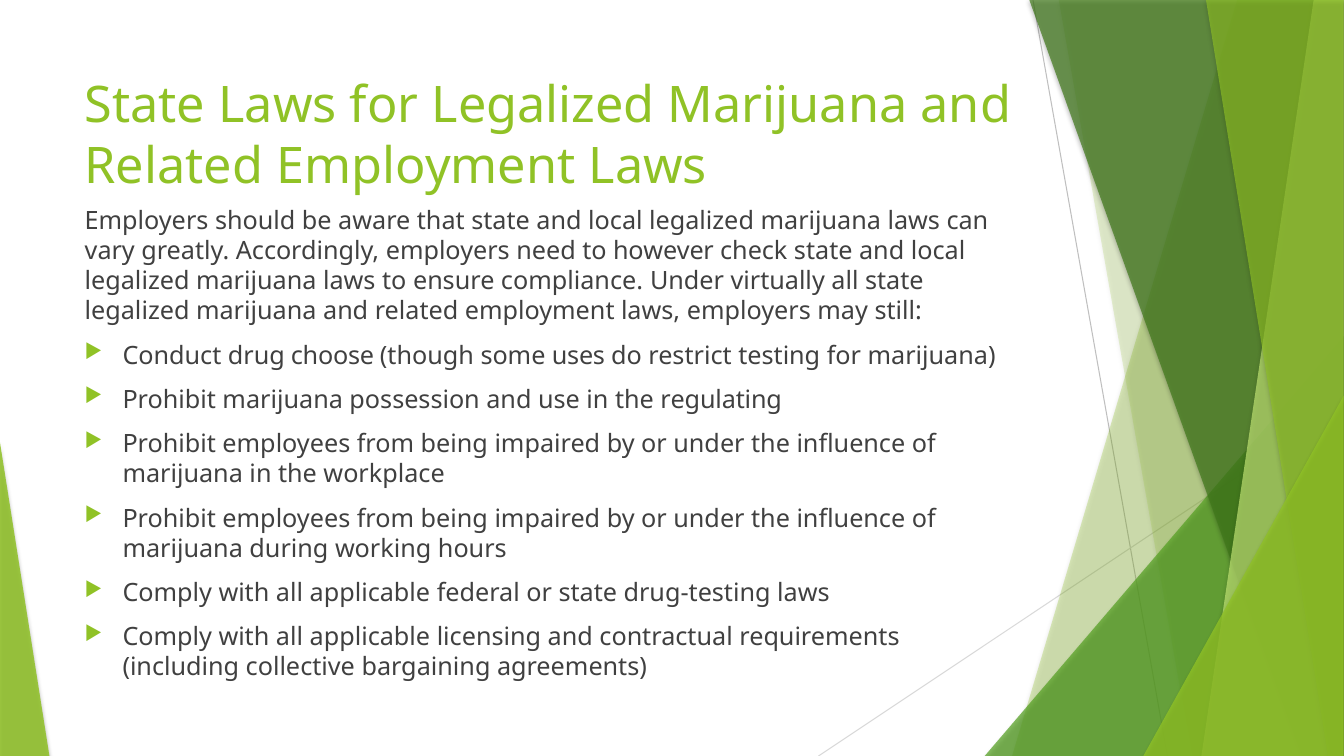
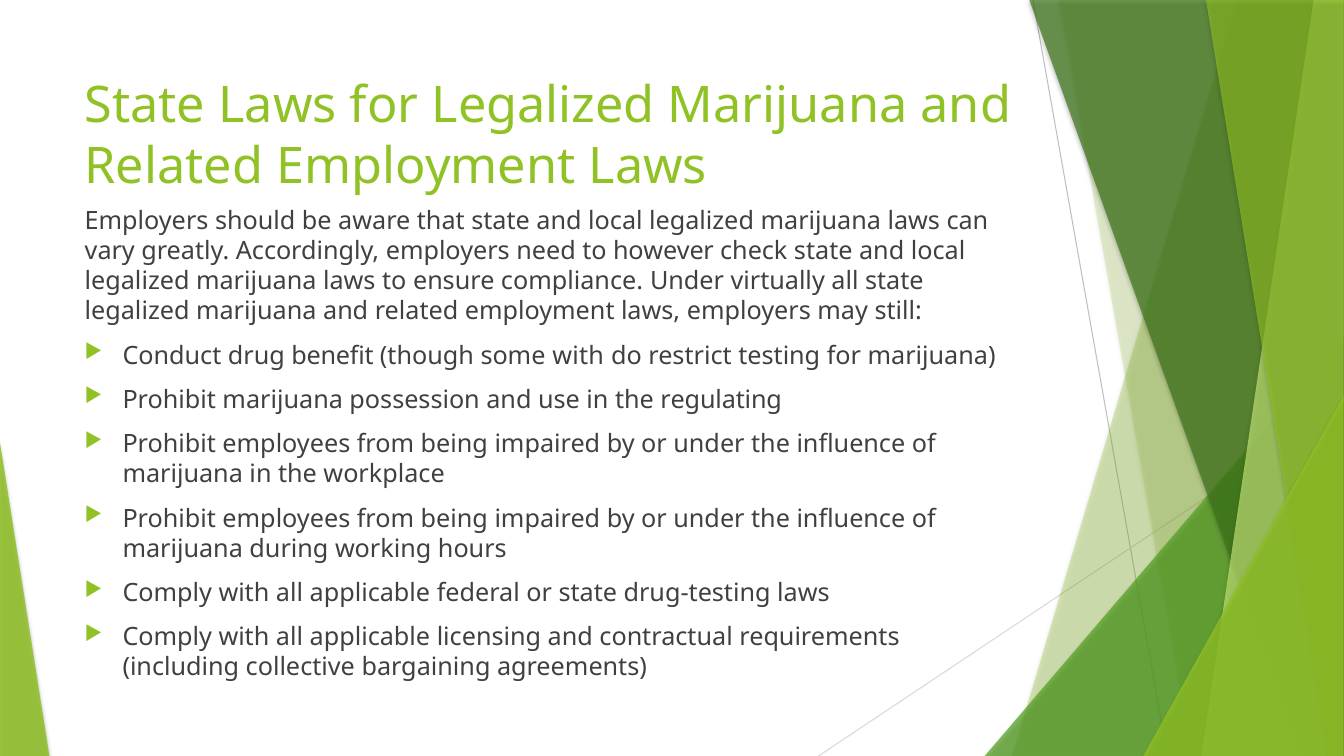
choose: choose -> benefit
some uses: uses -> with
